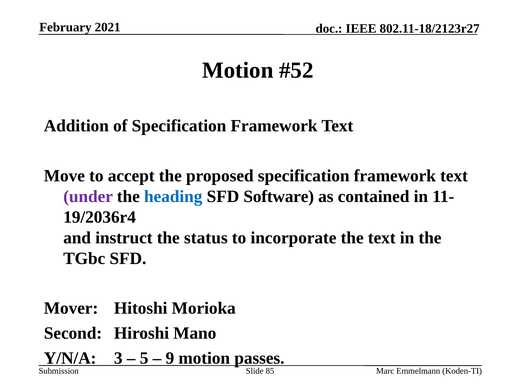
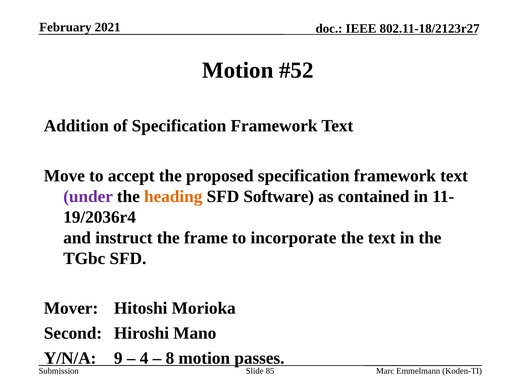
heading colour: blue -> orange
status: status -> frame
3: 3 -> 9
5: 5 -> 4
9: 9 -> 8
